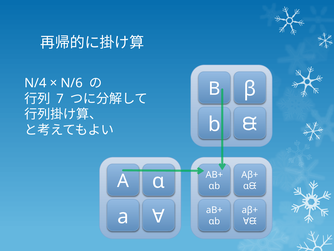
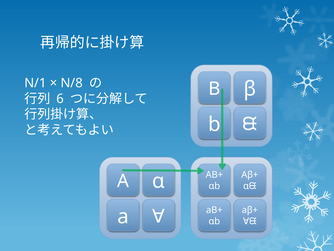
N/4: N/4 -> N/1
N/6: N/6 -> N/8
7: 7 -> 6
